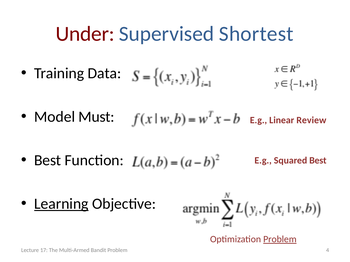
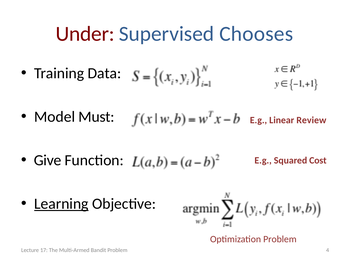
Shortest: Shortest -> Chooses
Best at (48, 161): Best -> Give
Squared Best: Best -> Cost
Problem at (280, 240) underline: present -> none
